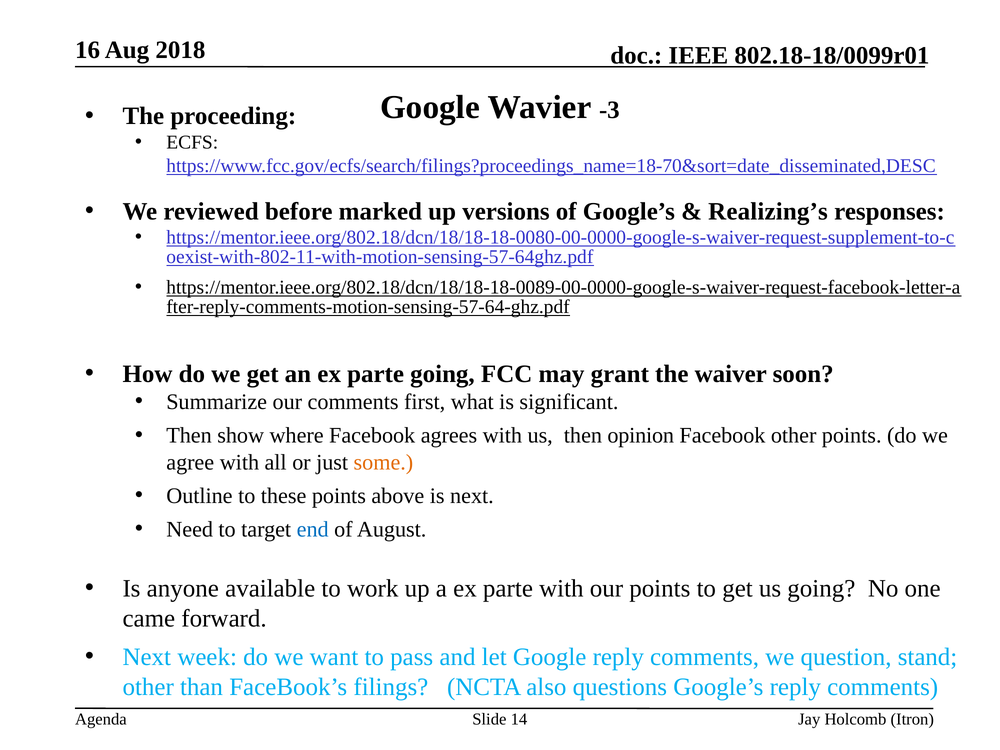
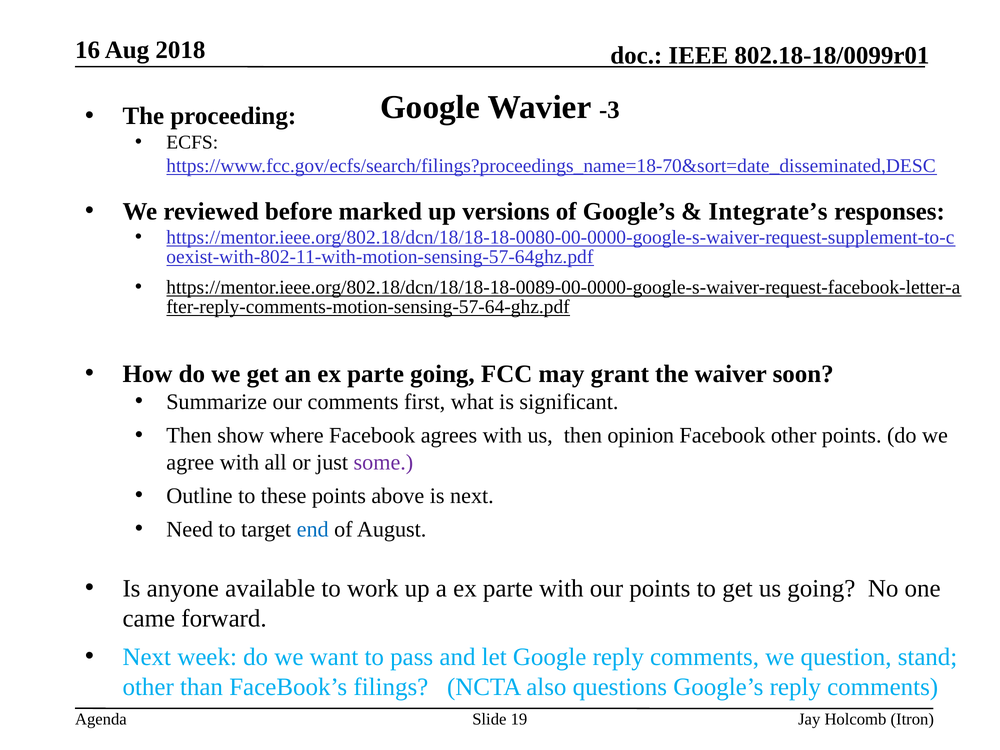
Realizing’s: Realizing’s -> Integrate’s
some colour: orange -> purple
14: 14 -> 19
